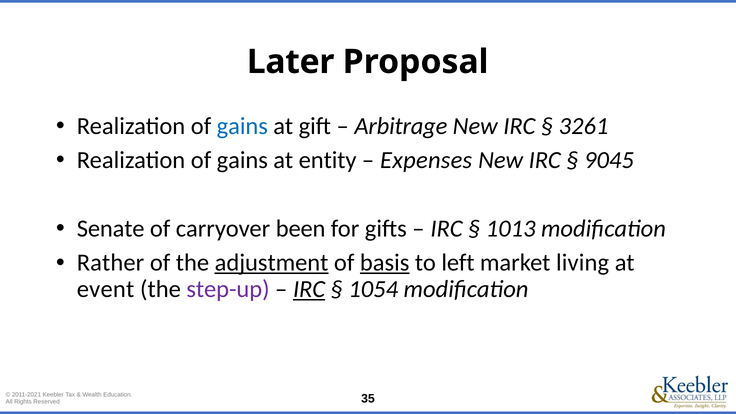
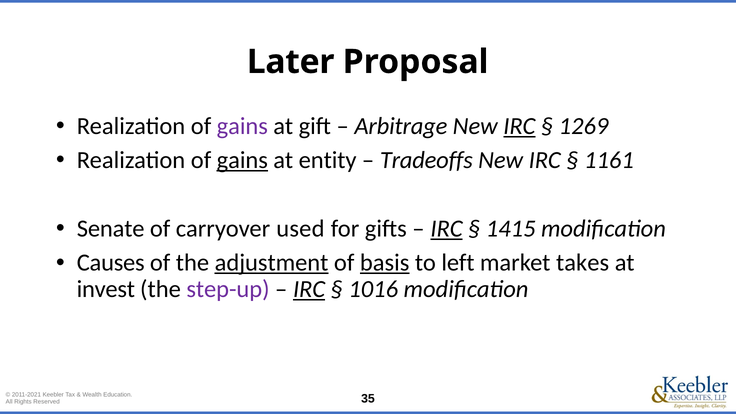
gains at (242, 126) colour: blue -> purple
IRC at (519, 126) underline: none -> present
3261: 3261 -> 1269
gains at (242, 160) underline: none -> present
Expenses: Expenses -> Tradeoffs
9045: 9045 -> 1161
been: been -> used
IRC at (447, 229) underline: none -> present
1013: 1013 -> 1415
Rather: Rather -> Causes
living: living -> takes
event: event -> invest
1054: 1054 -> 1016
